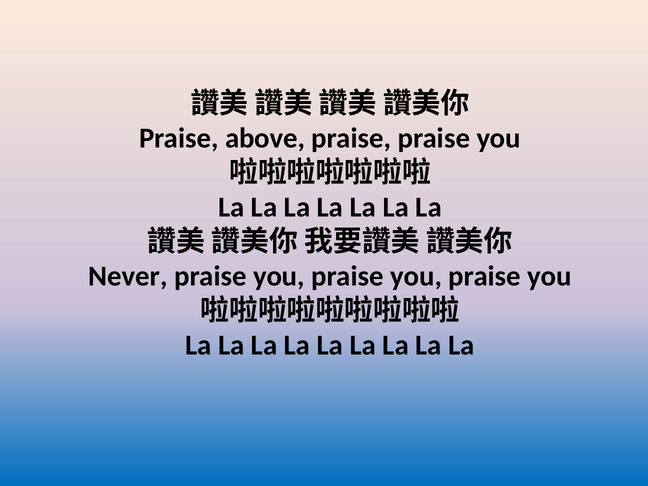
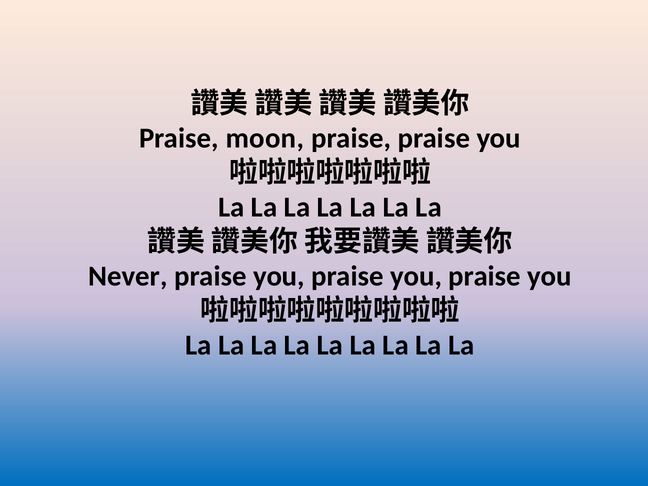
above: above -> moon
